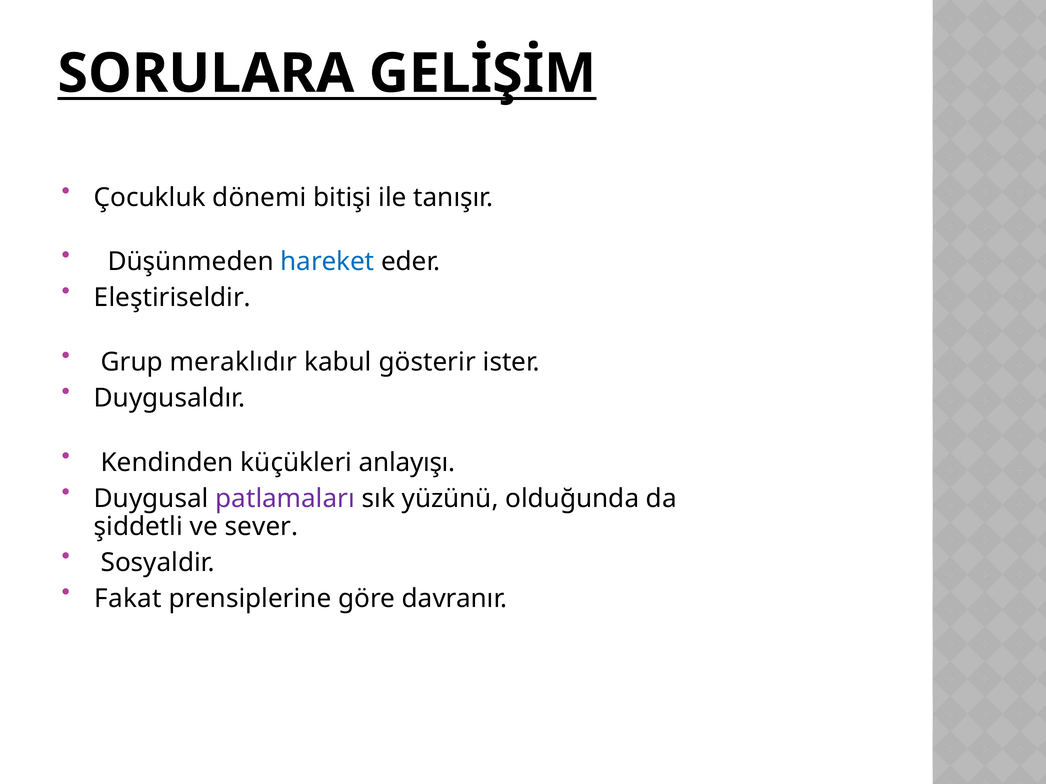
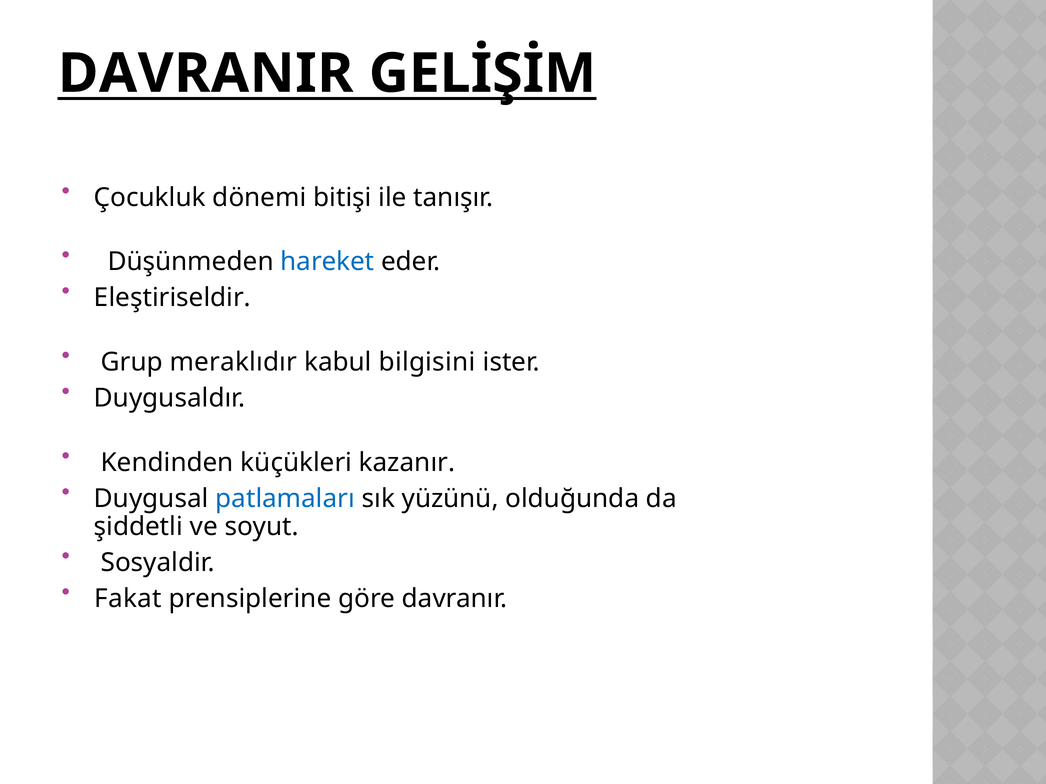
SORULARA: SORULARA -> DAVRANIR
gösterir: gösterir -> bilgisini
anlayışı: anlayışı -> kazanır
patlamaları colour: purple -> blue
sever: sever -> soyut
